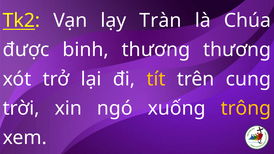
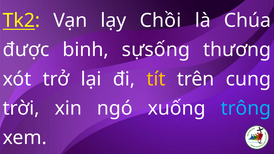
Tràn: Tràn -> Chồi
binh thương: thương -> sựsống
trông colour: yellow -> light blue
